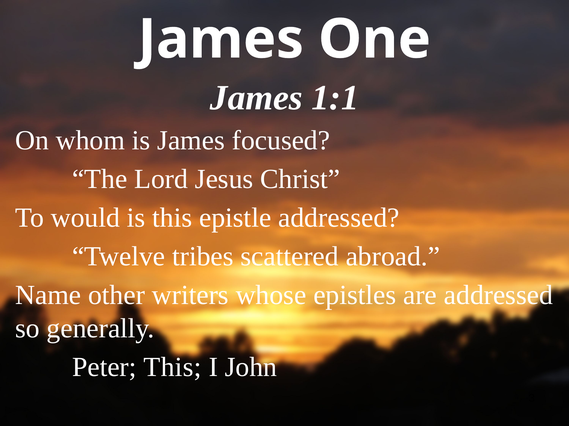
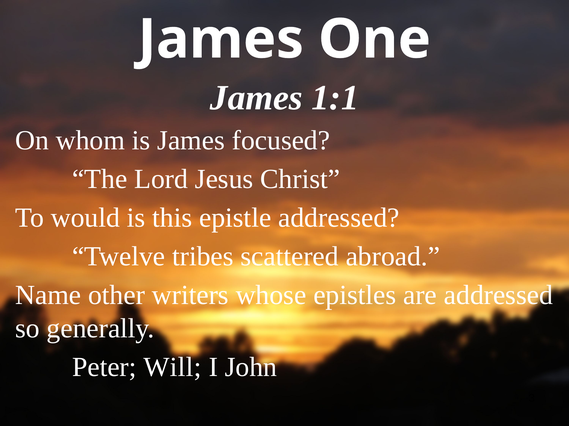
Peter This: This -> Will
